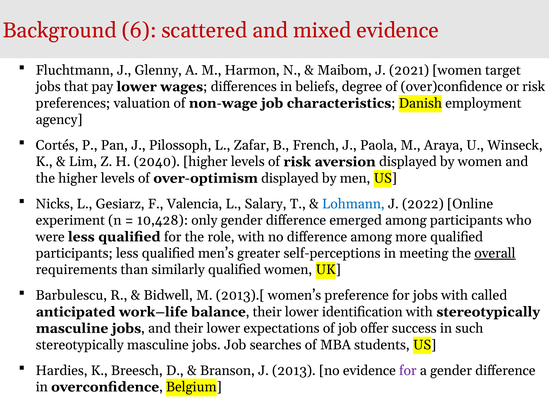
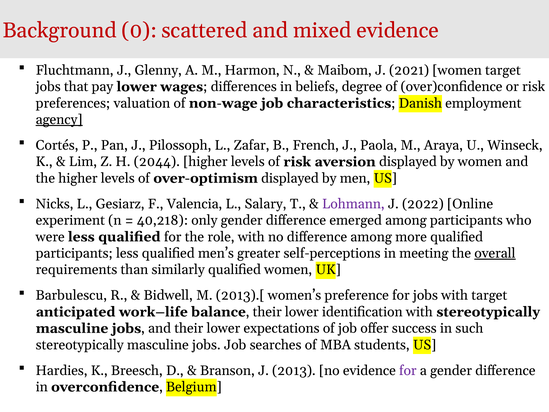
6: 6 -> 0
agency underline: none -> present
2040: 2040 -> 2044
Lohmann colour: blue -> purple
10,428: 10,428 -> 40,218
with called: called -> target
